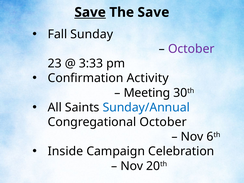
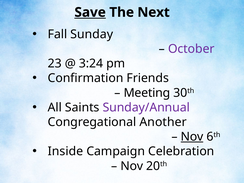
The Save: Save -> Next
3:33: 3:33 -> 3:24
Activity: Activity -> Friends
Sunday/Annual colour: blue -> purple
Congregational October: October -> Another
Nov at (192, 137) underline: none -> present
